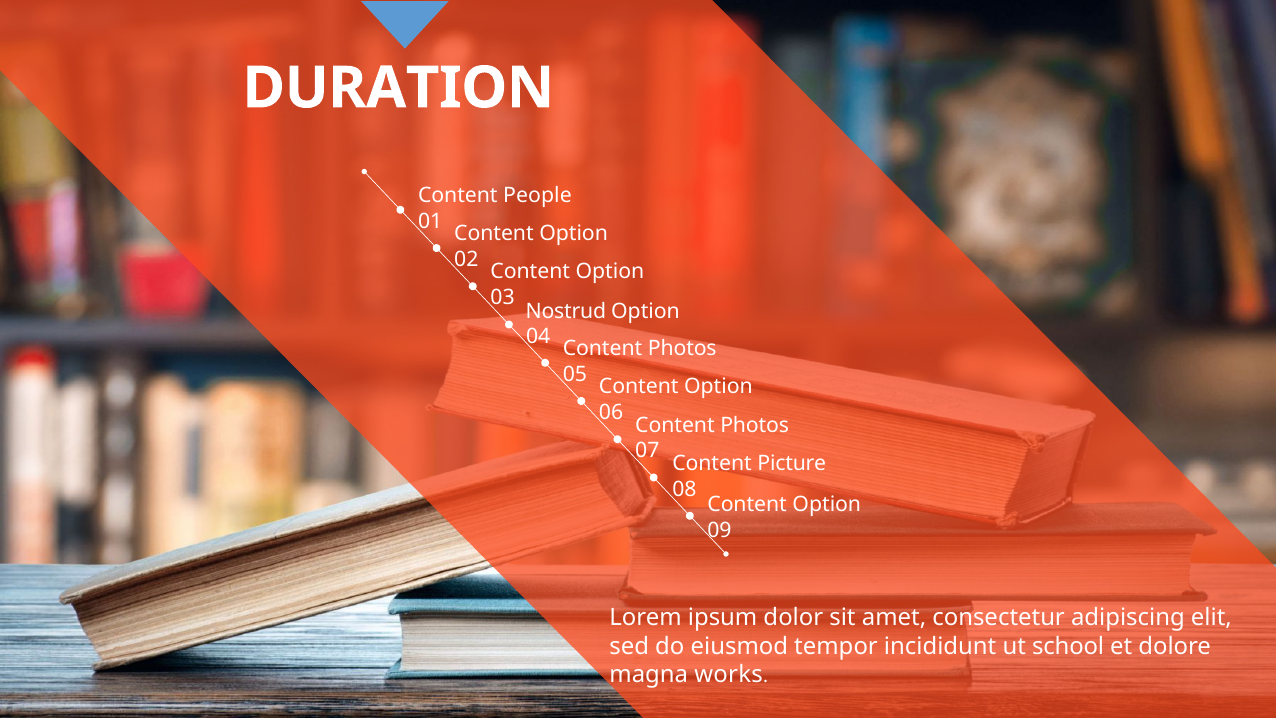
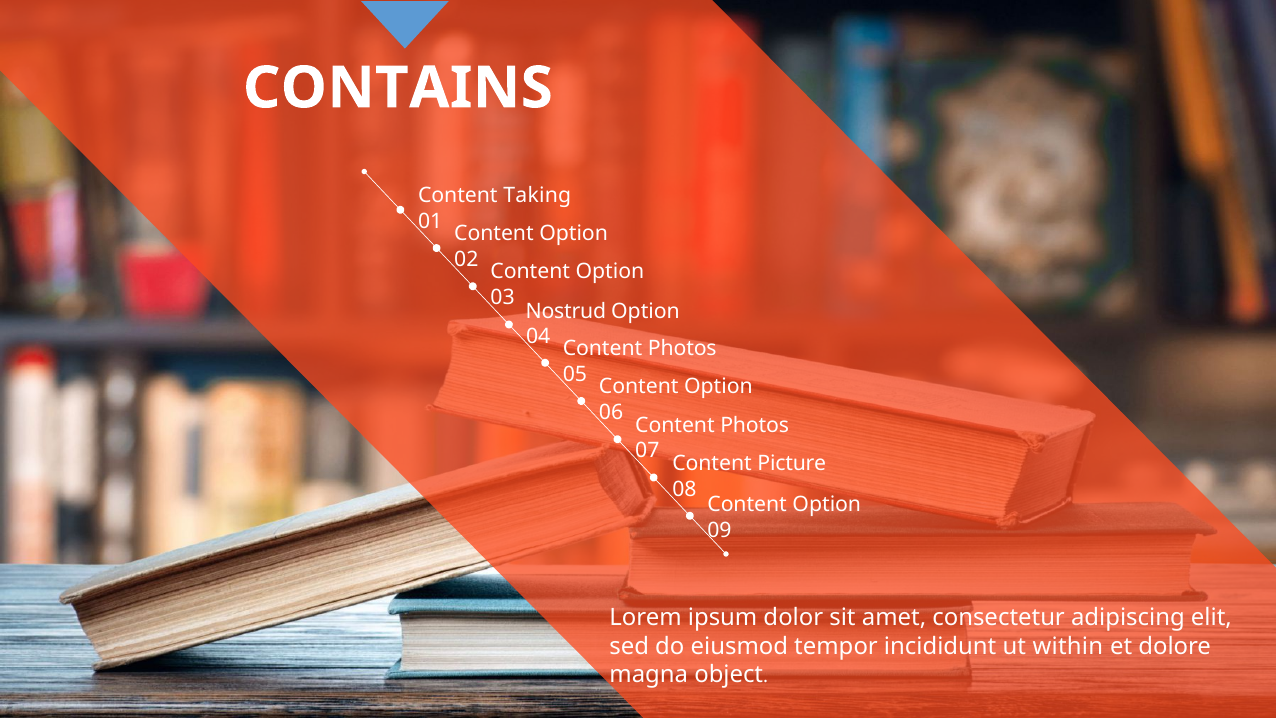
DURATION: DURATION -> CONTAINS
People: People -> Taking
school: school -> within
works: works -> object
